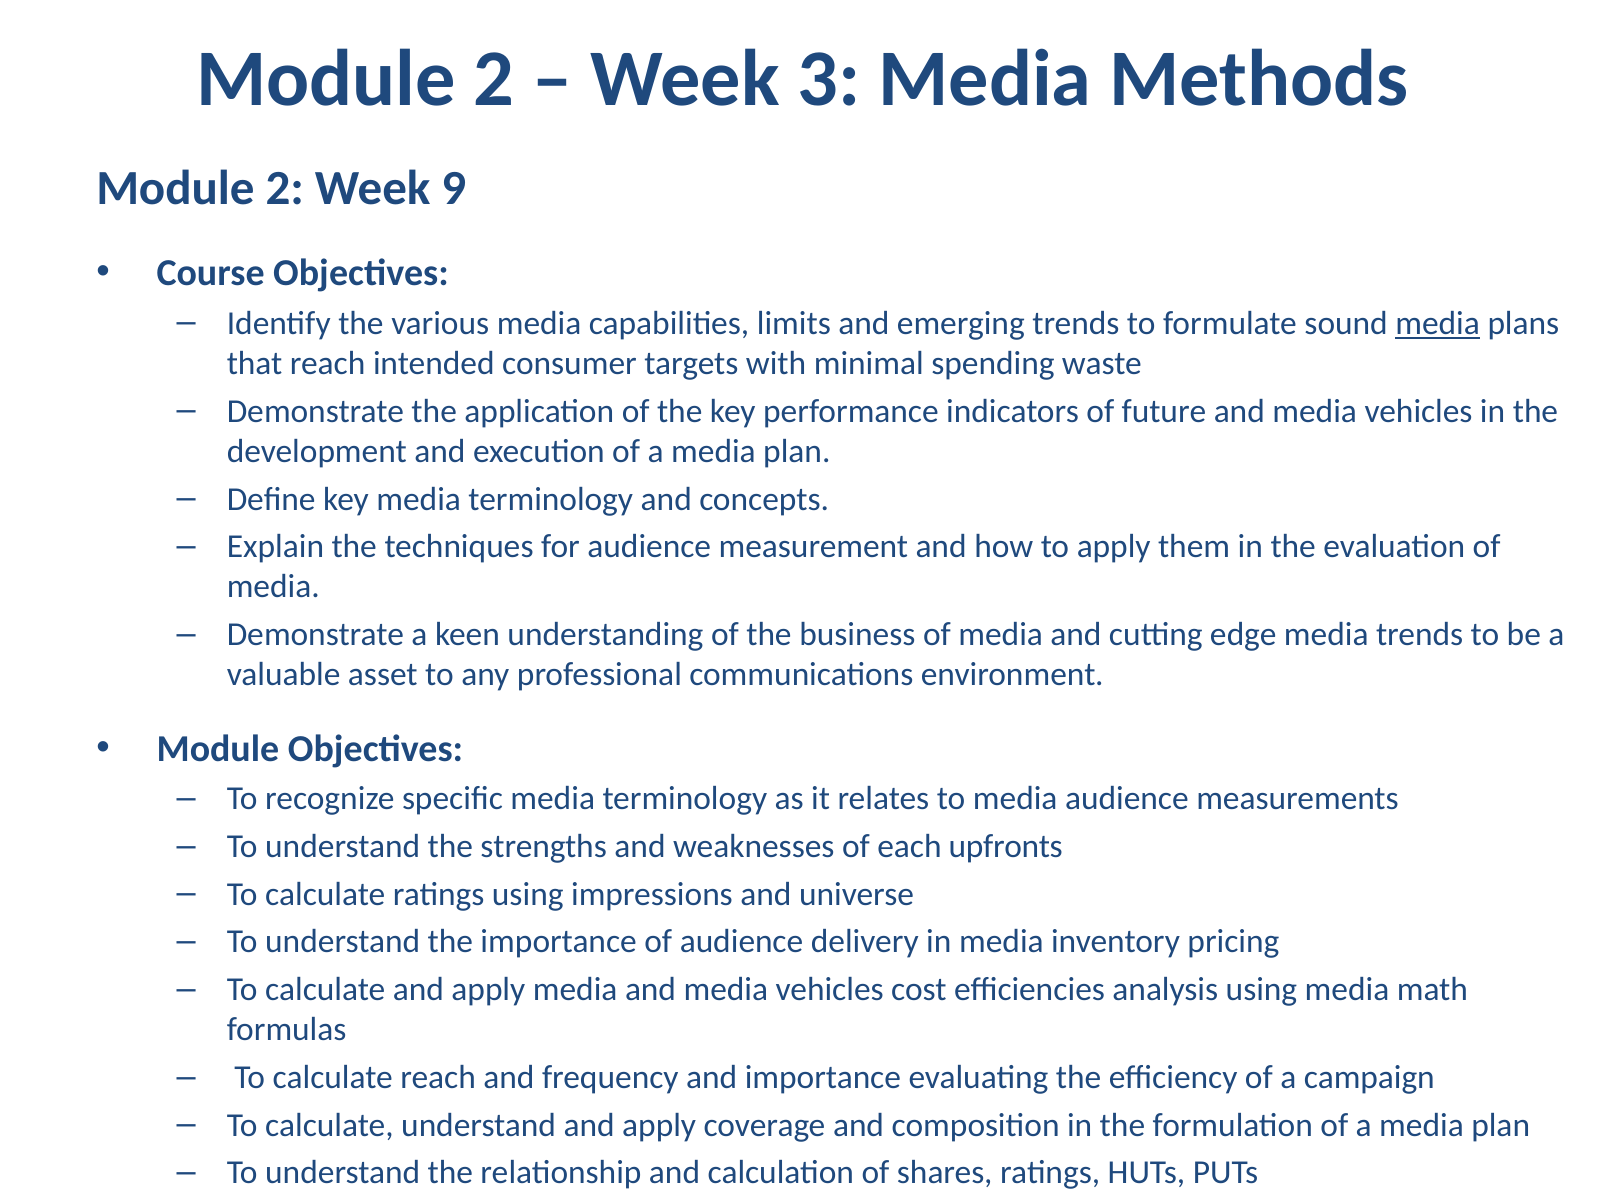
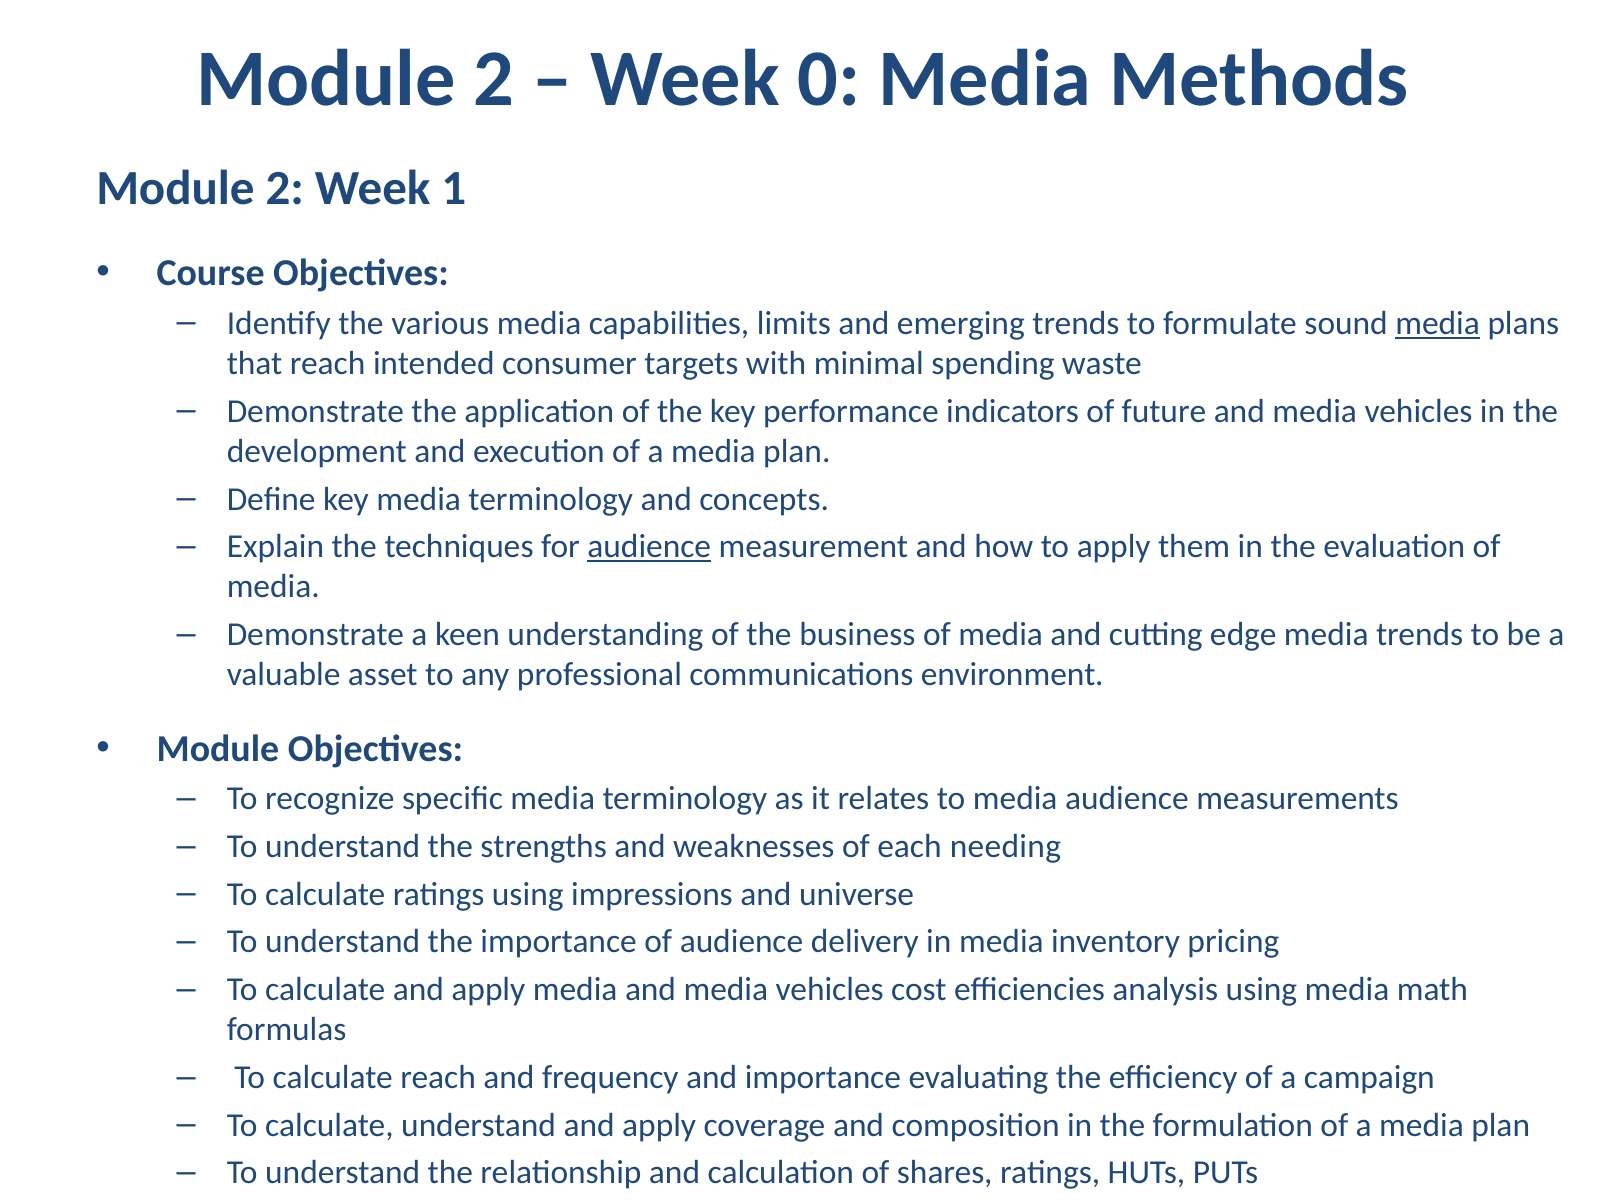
3: 3 -> 0
9: 9 -> 1
audience at (649, 547) underline: none -> present
upfronts: upfronts -> needing
